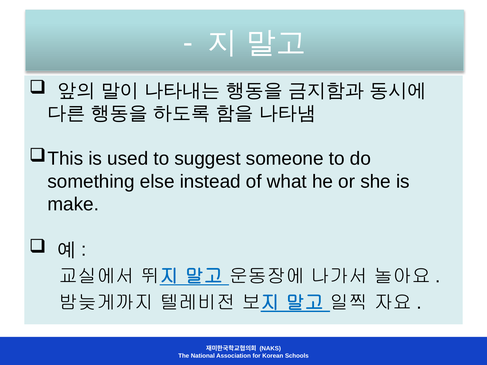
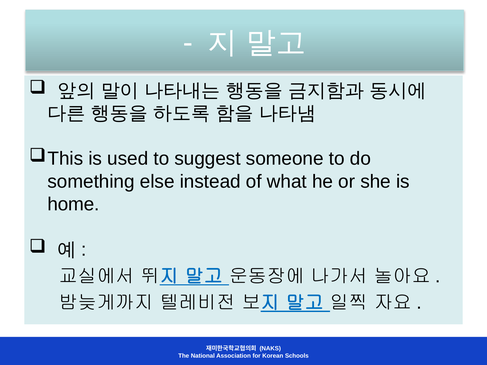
make: make -> home
